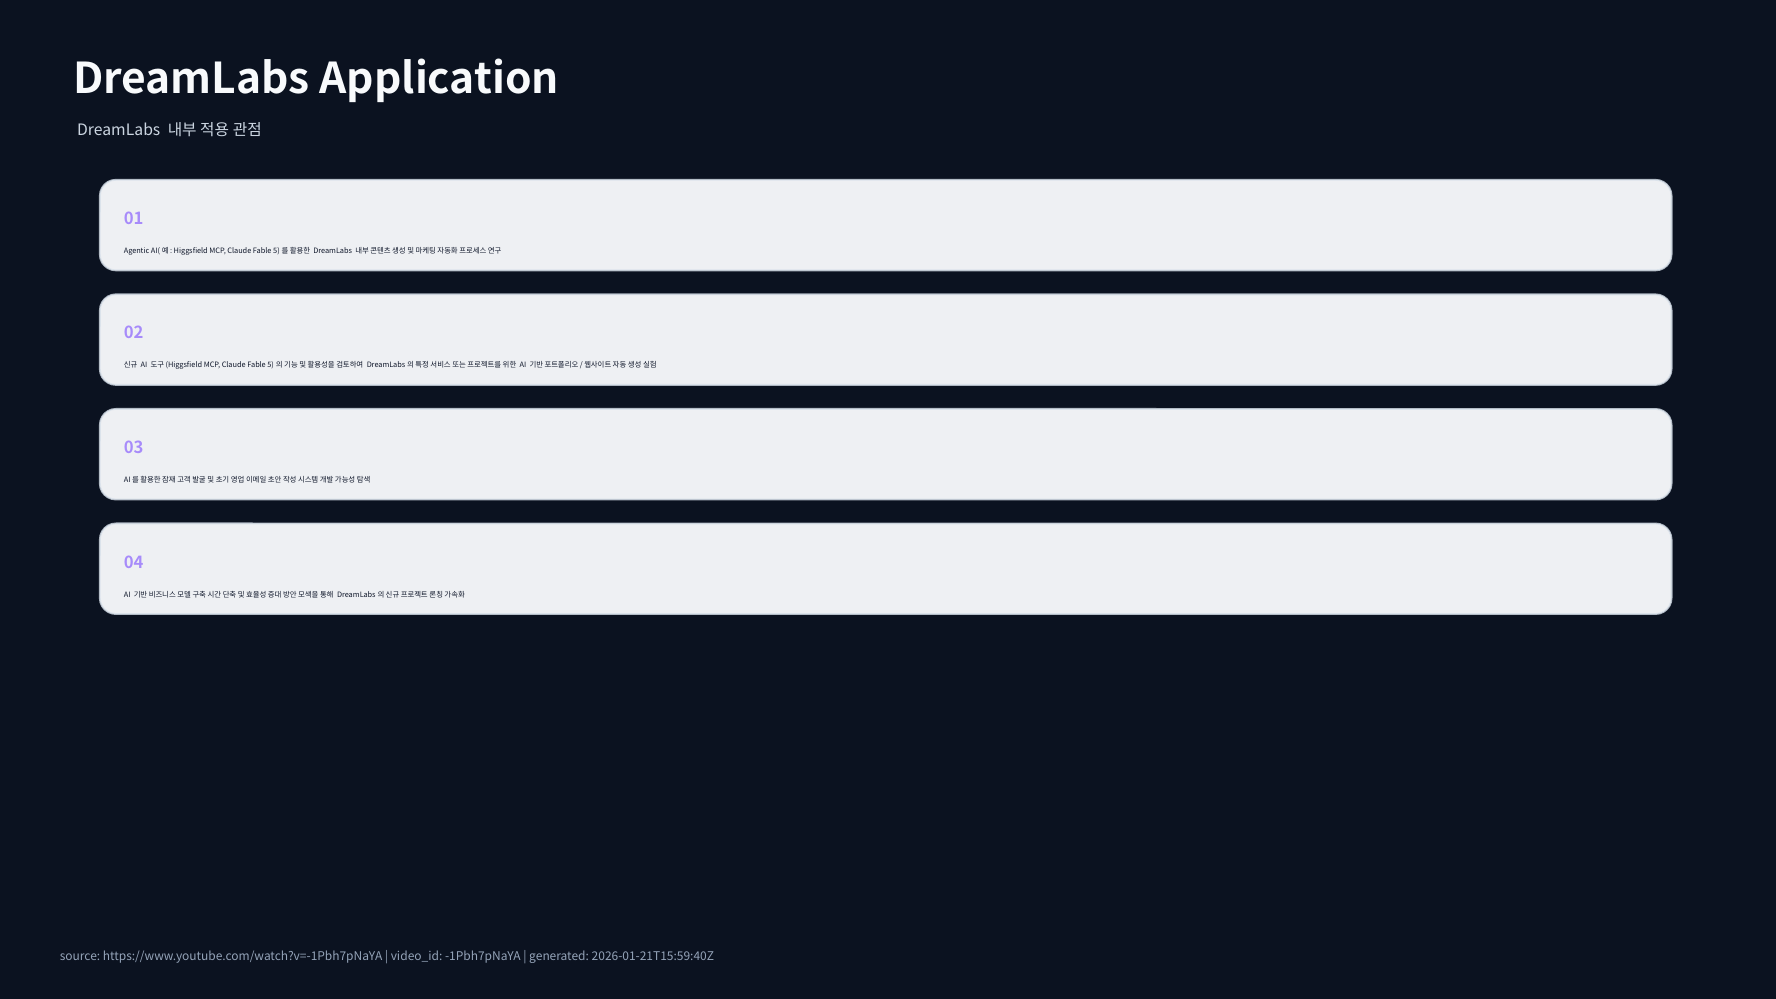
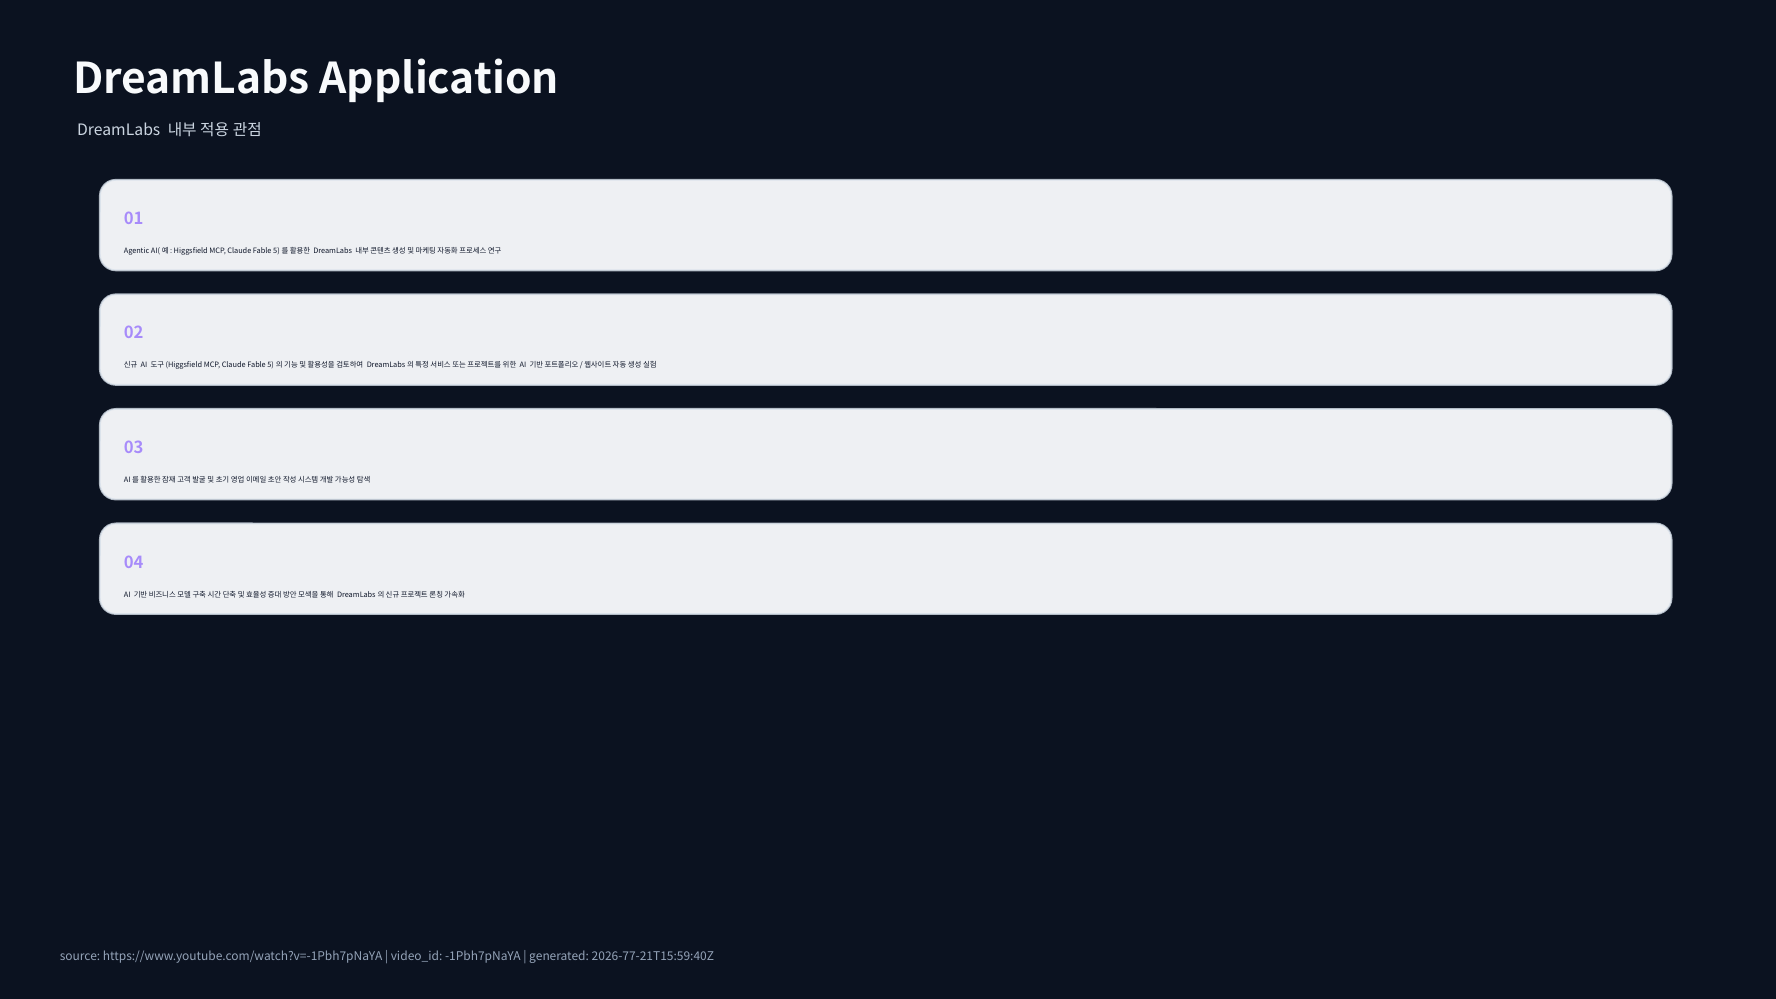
2026-01-21T15:59:40Z: 2026-01-21T15:59:40Z -> 2026-77-21T15:59:40Z
